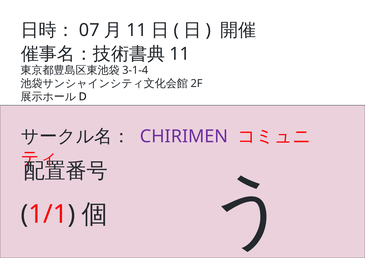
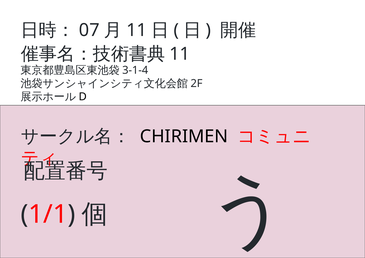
CHIRIMEN colour: purple -> black
